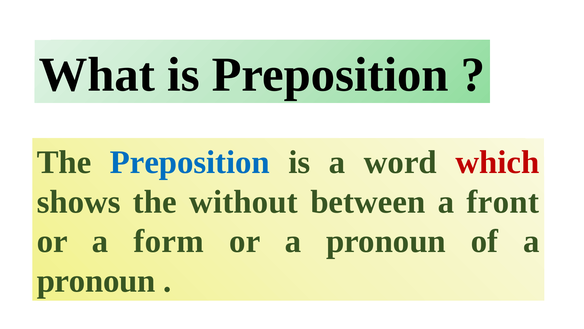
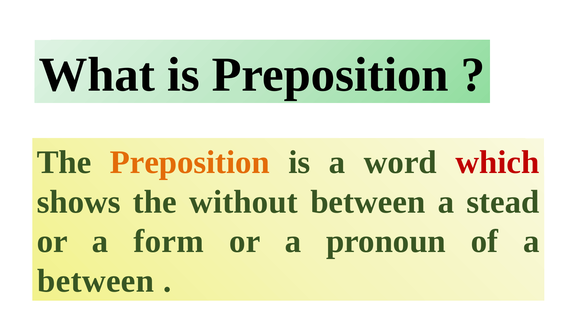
Preposition at (190, 162) colour: blue -> orange
front: front -> stead
pronoun at (96, 280): pronoun -> between
